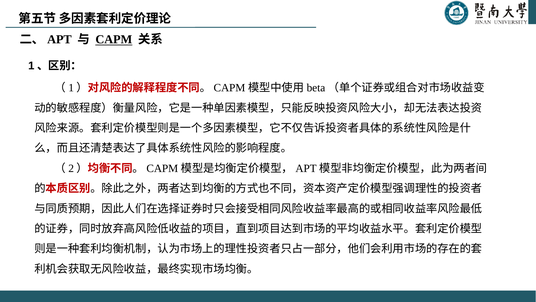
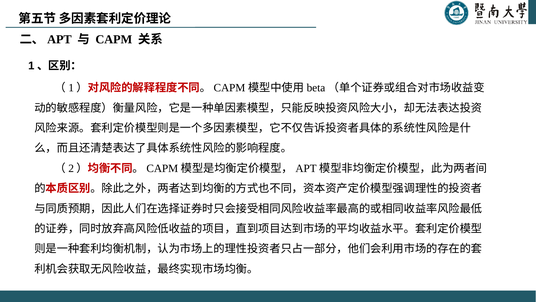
CAPM underline: present -> none
